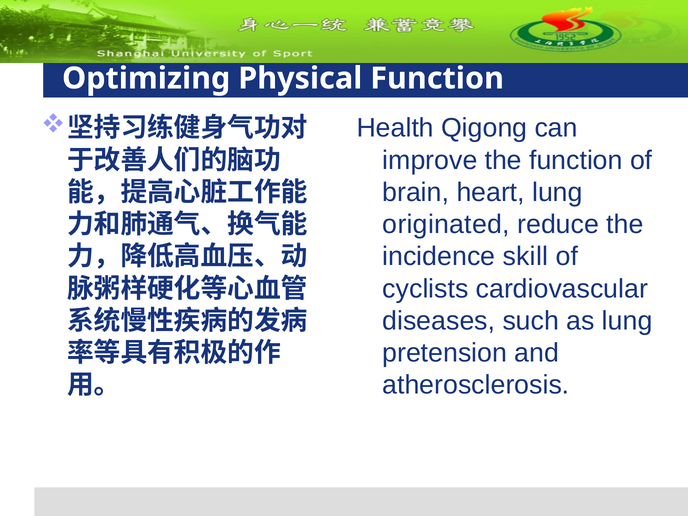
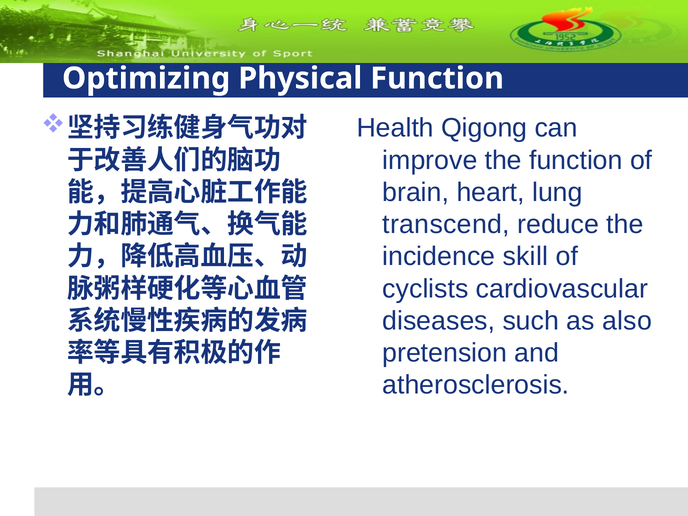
originated: originated -> transcend
as lung: lung -> also
